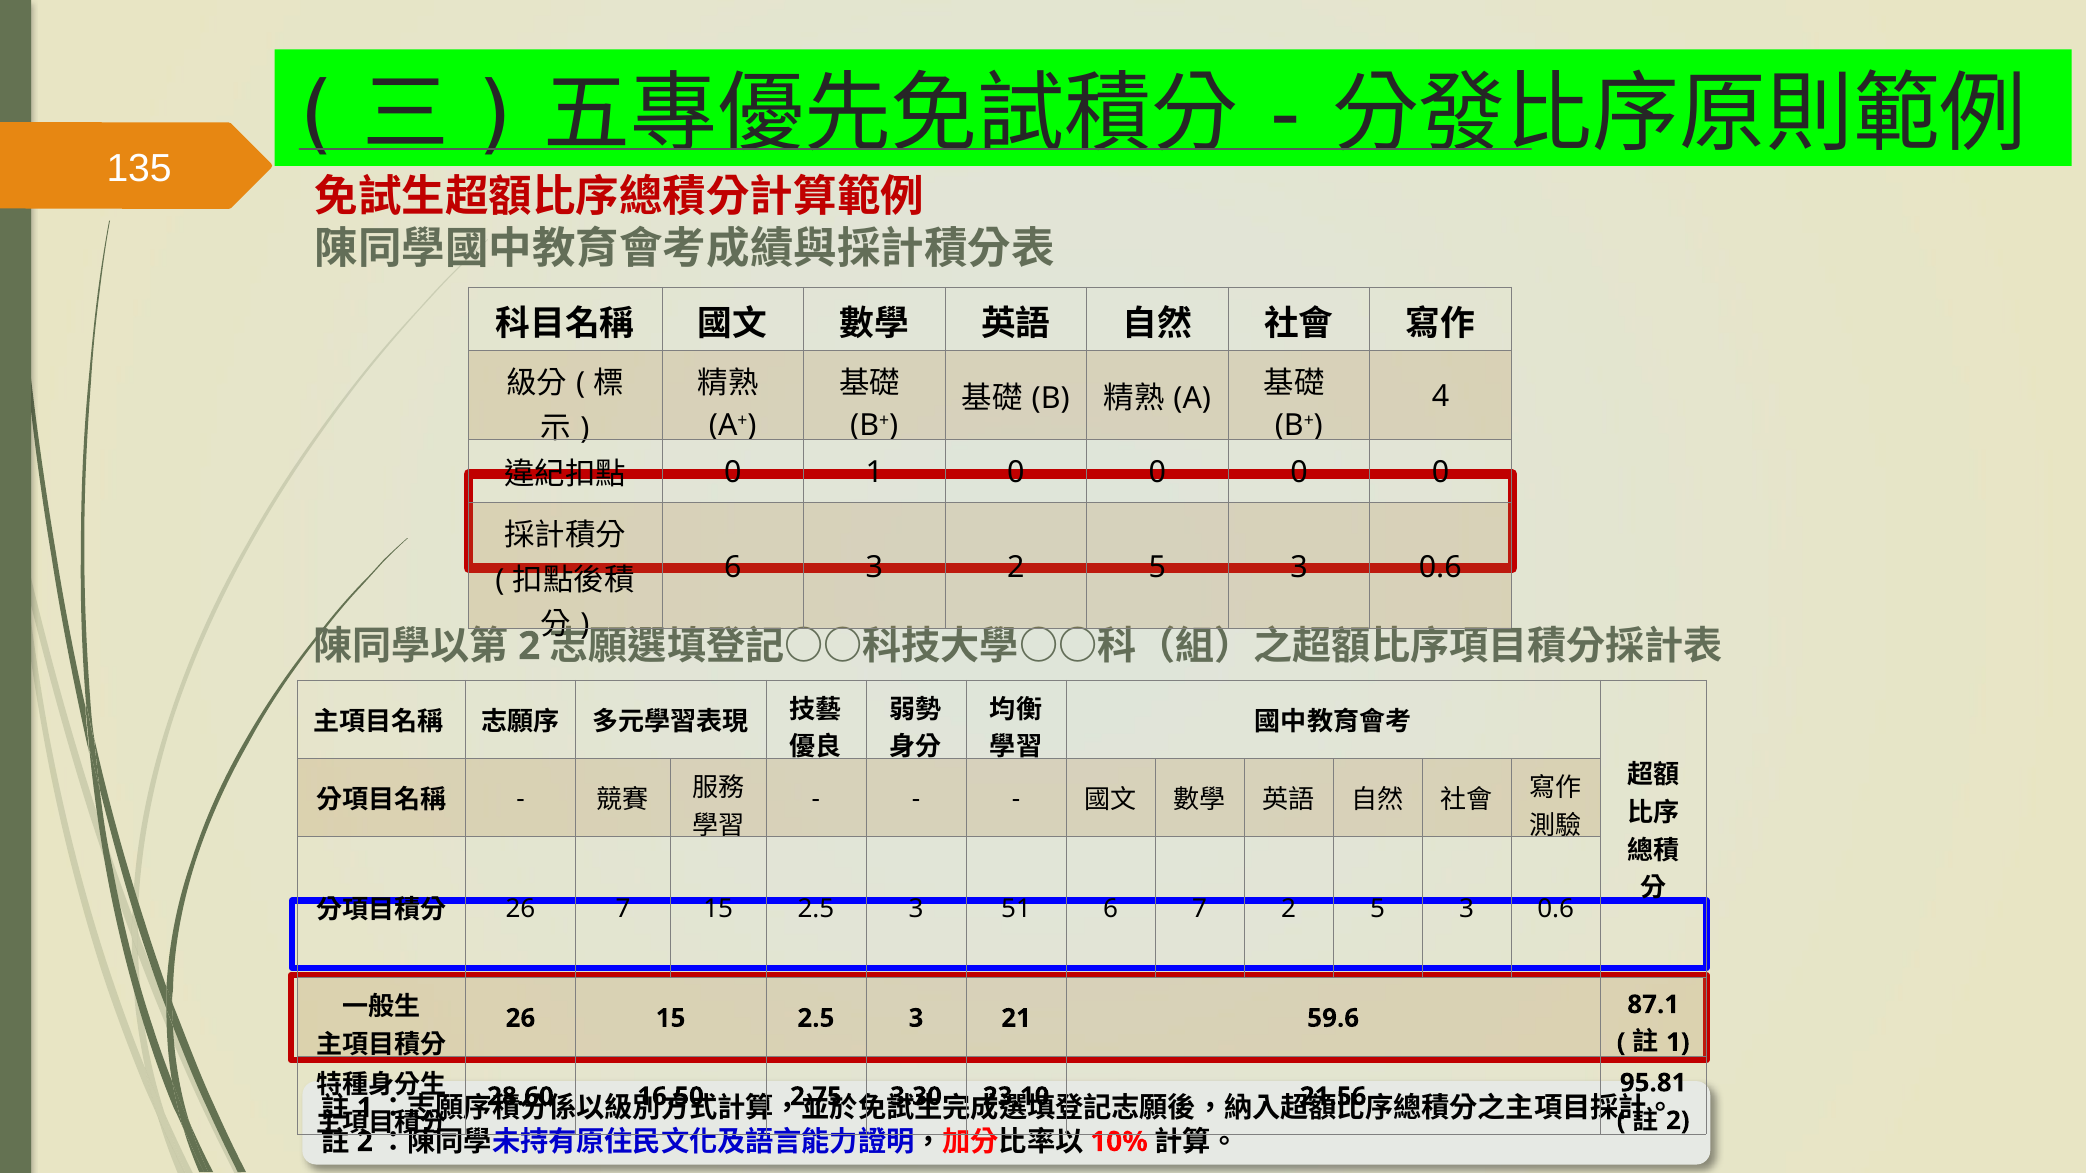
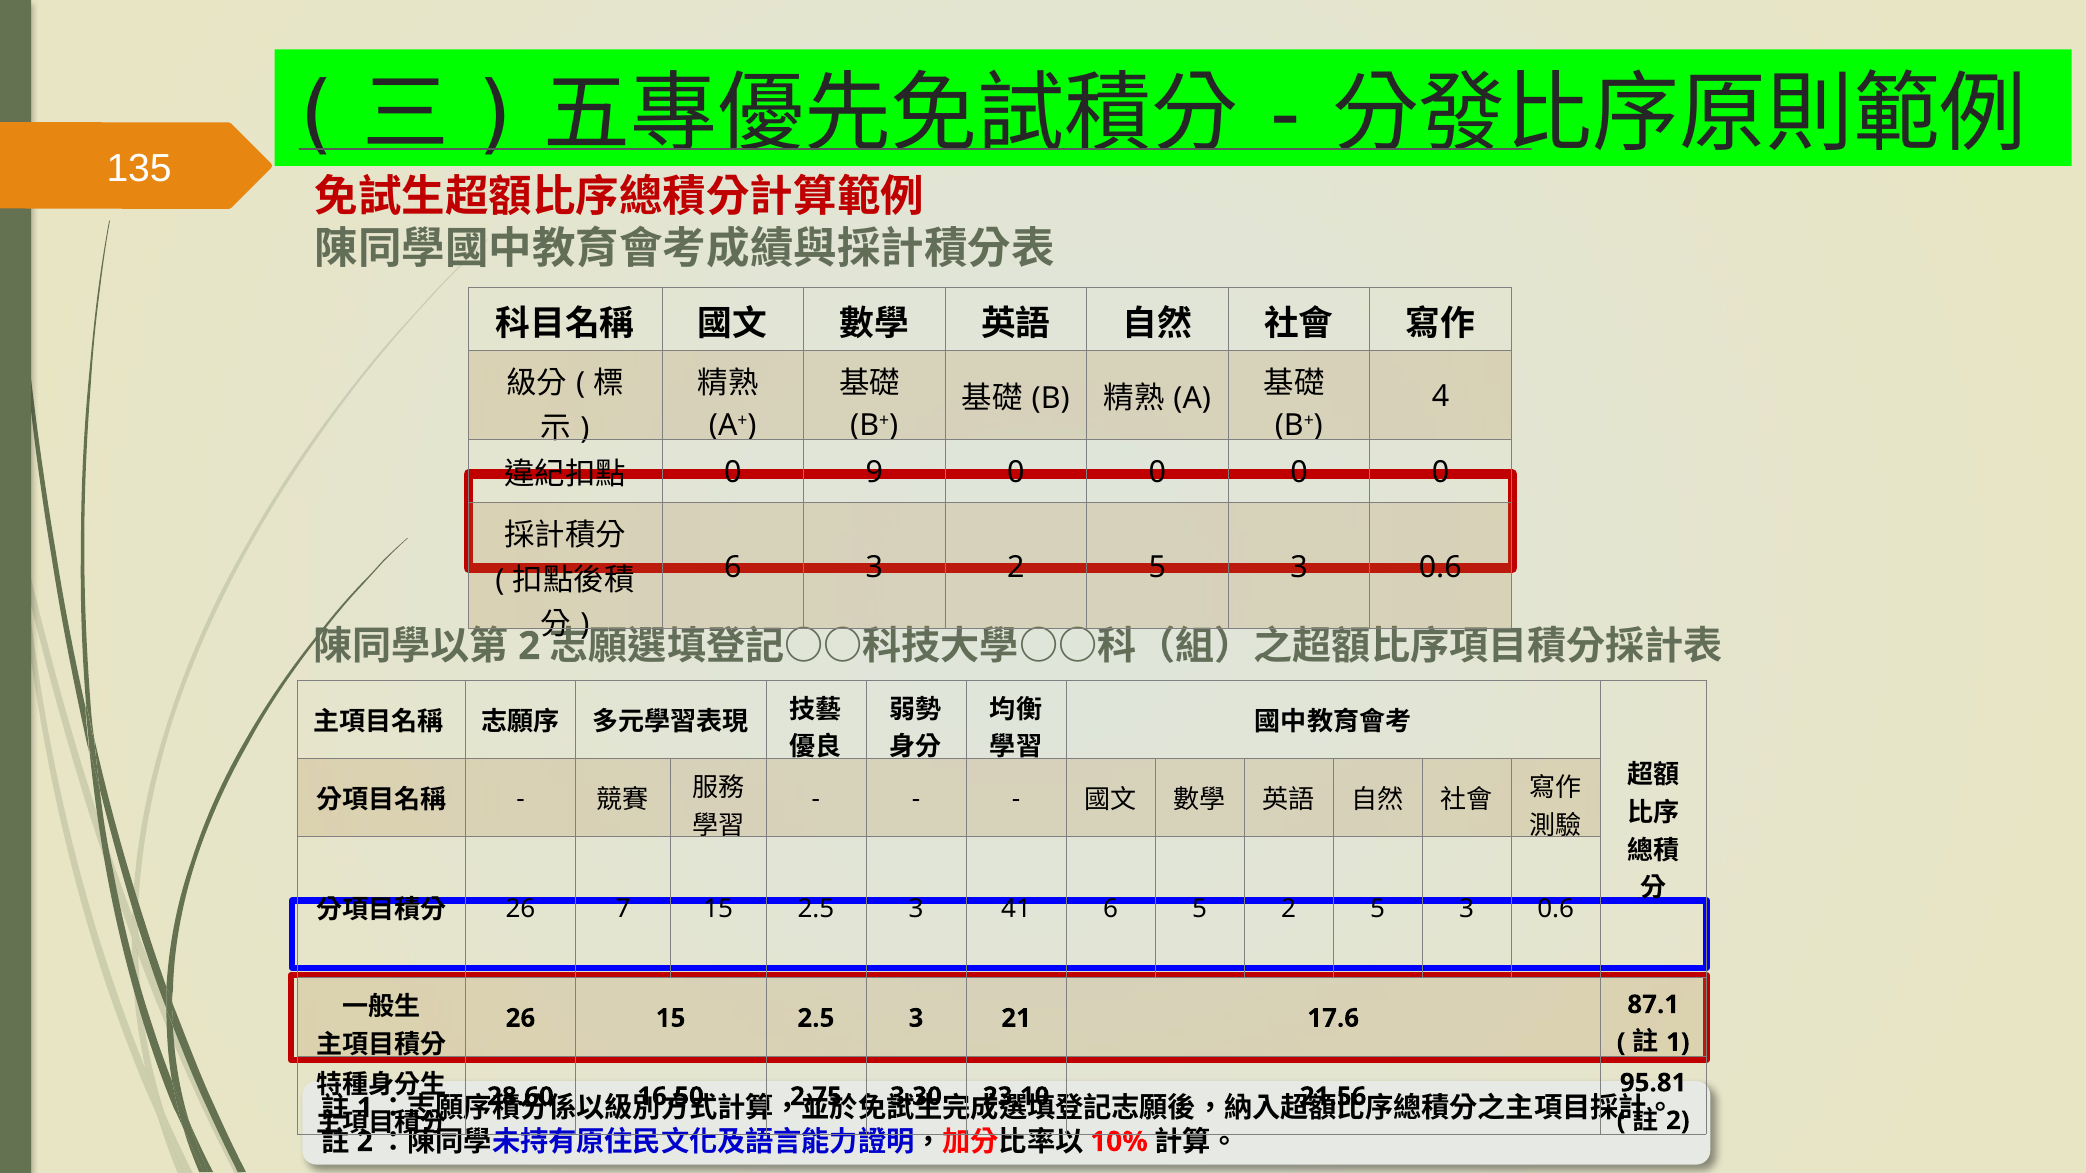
0 1: 1 -> 9
51: 51 -> 41
6 7: 7 -> 5
59.6: 59.6 -> 17.6
